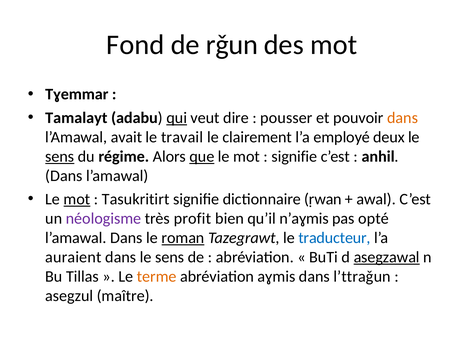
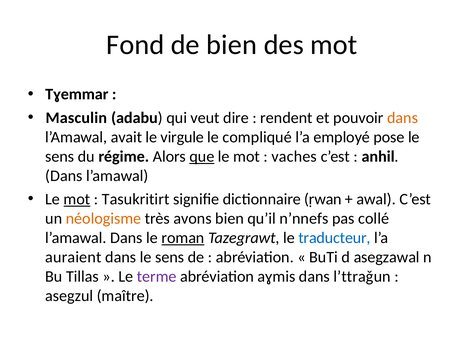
de rǧun: rǧun -> bien
Tamalayt: Tamalayt -> Masculin
qui underline: present -> none
pousser: pousser -> rendent
travail: travail -> virgule
clairement: clairement -> compliqué
deux: deux -> pose
sens at (60, 156) underline: present -> none
signifie at (294, 156): signifie -> vaches
néologisme colour: purple -> orange
profit: profit -> avons
n’aɣmis: n’aɣmis -> n’nnefs
opté: opté -> collé
asegzawal underline: present -> none
terme colour: orange -> purple
